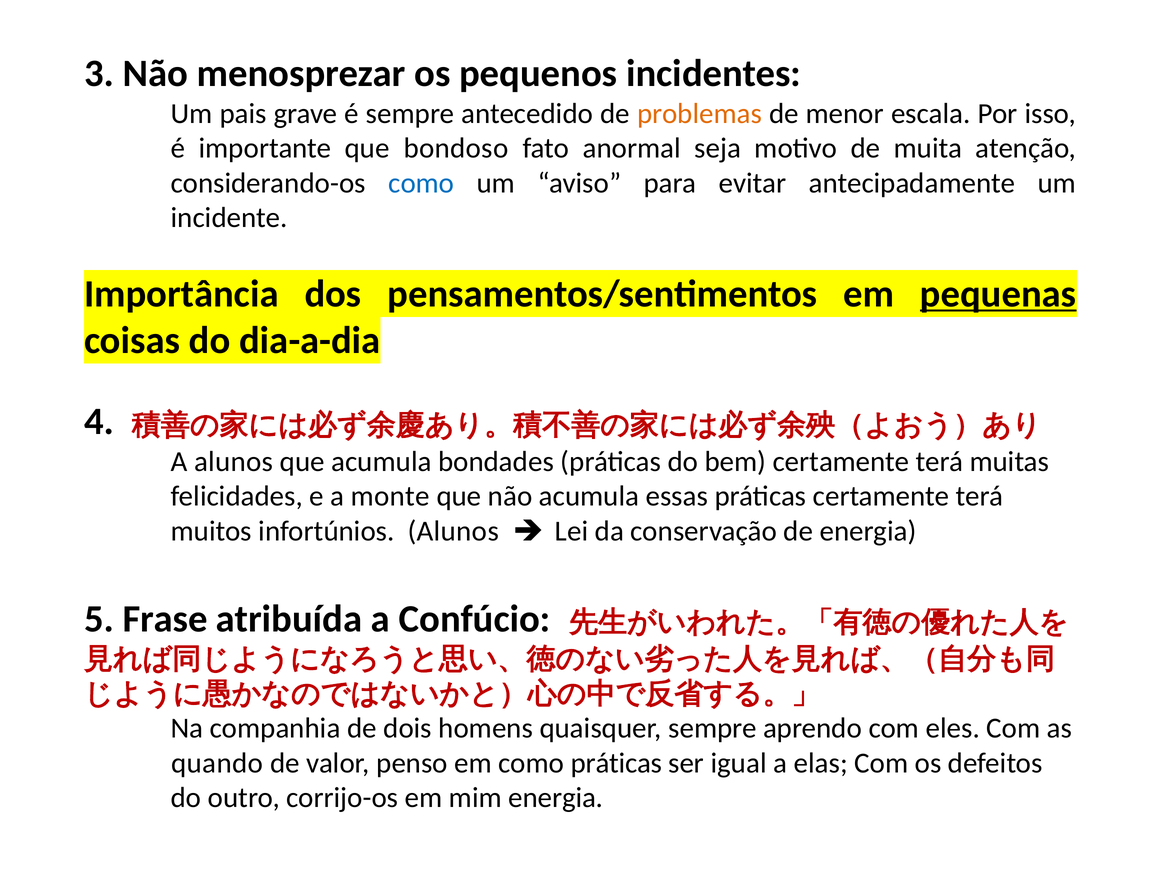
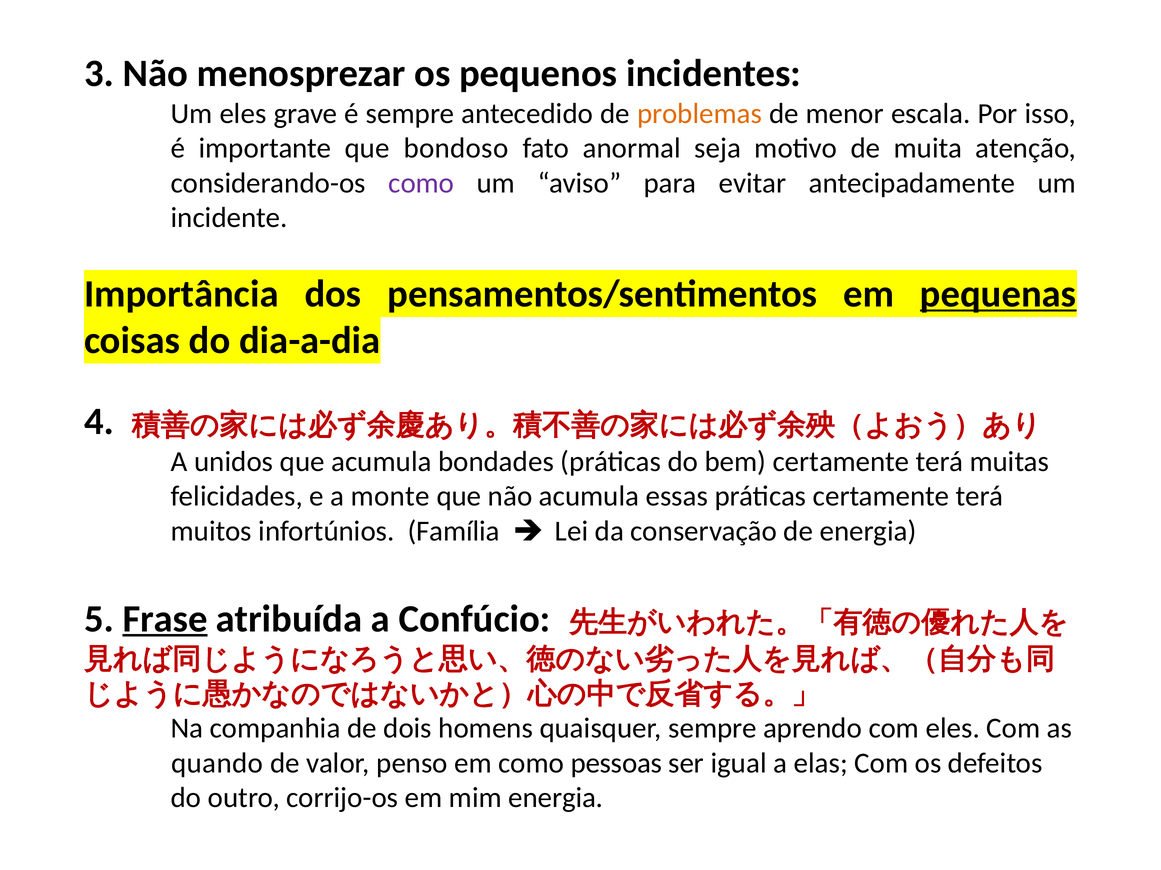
Um pais: pais -> eles
como at (421, 183) colour: blue -> purple
A alunos: alunos -> unidos
infortúnios Alunos: Alunos -> Família
Frase underline: none -> present
como práticas: práticas -> pessoas
